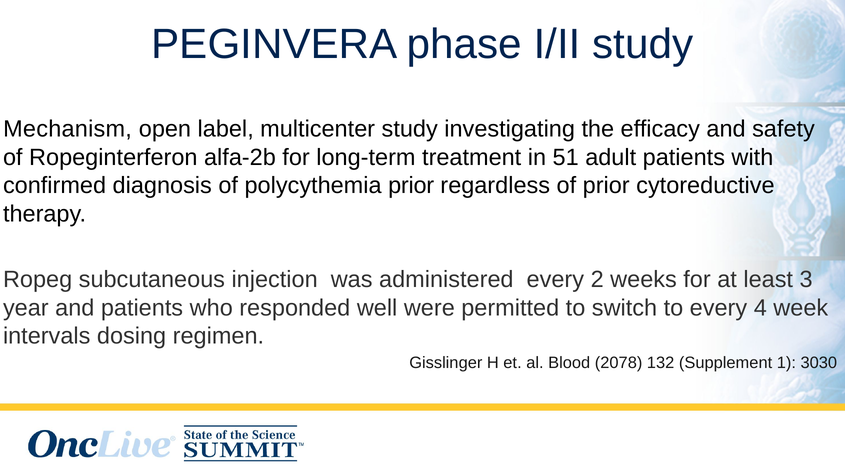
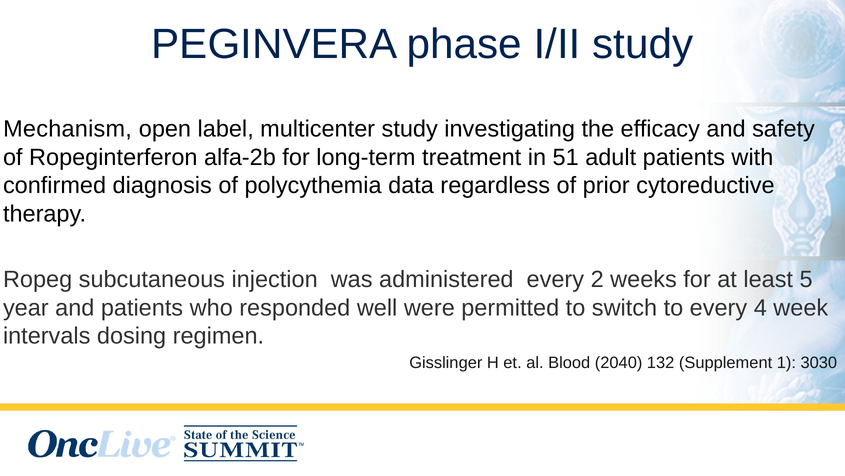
polycythemia prior: prior -> data
3: 3 -> 5
2078: 2078 -> 2040
